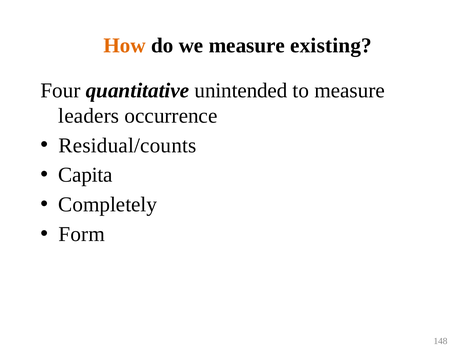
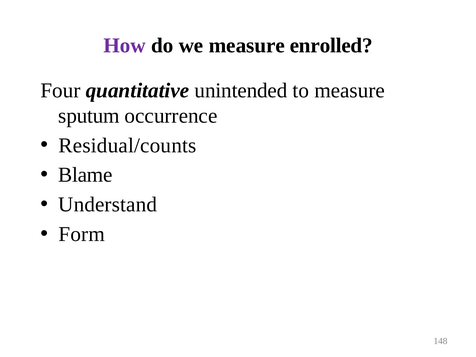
How colour: orange -> purple
existing: existing -> enrolled
leaders: leaders -> sputum
Capita: Capita -> Blame
Completely: Completely -> Understand
